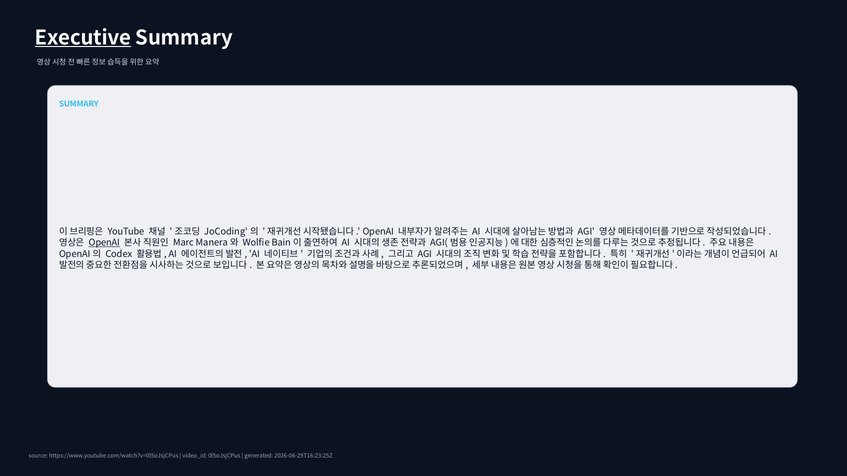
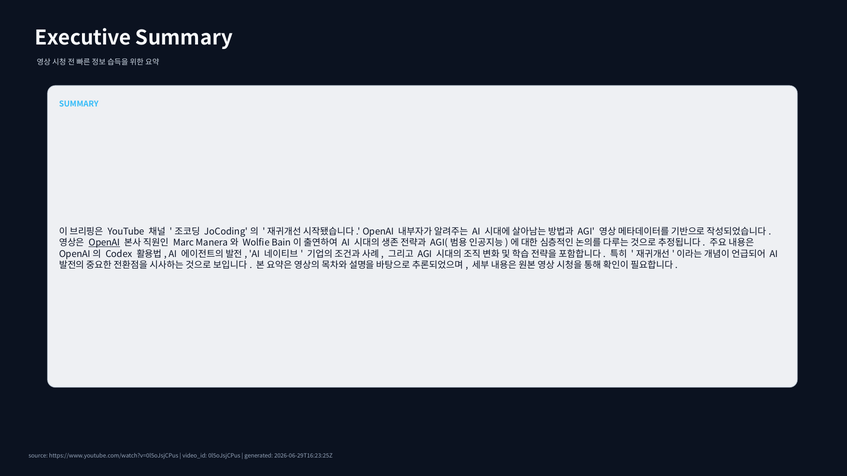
Executive underline: present -> none
